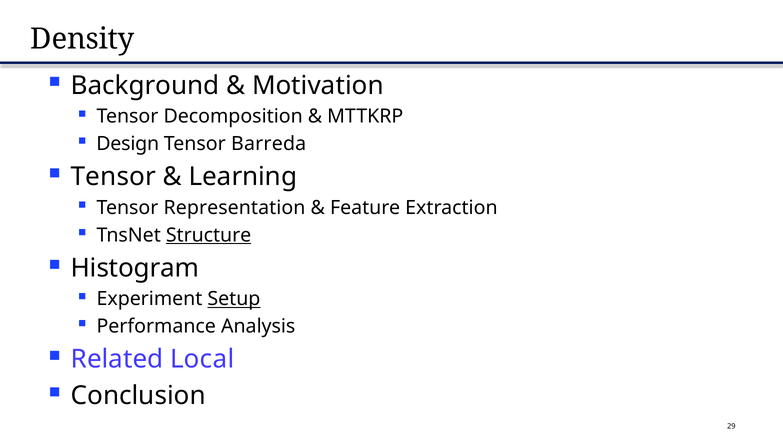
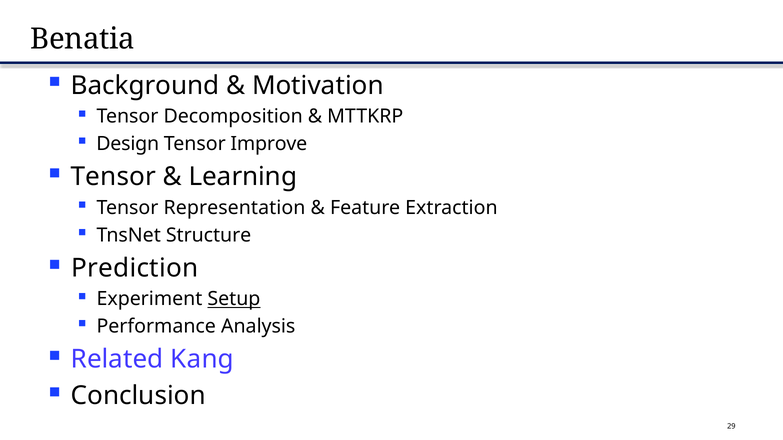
Density: Density -> Benatia
Barreda: Barreda -> Improve
Structure underline: present -> none
Histogram: Histogram -> Prediction
Local: Local -> Kang
